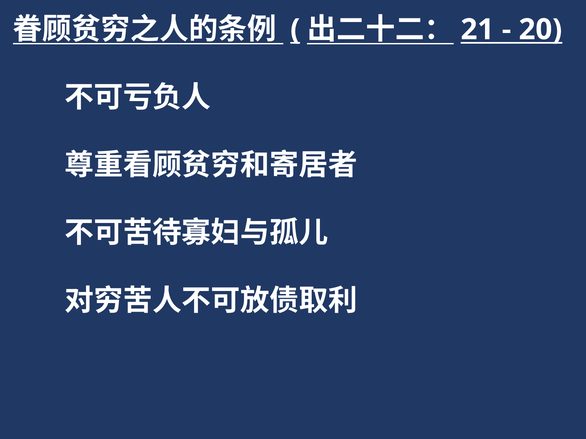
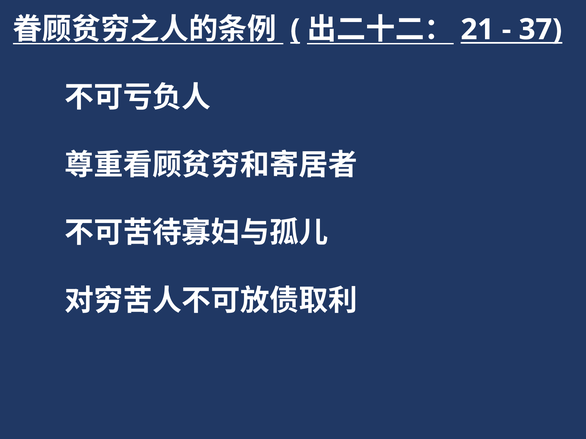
20: 20 -> 37
